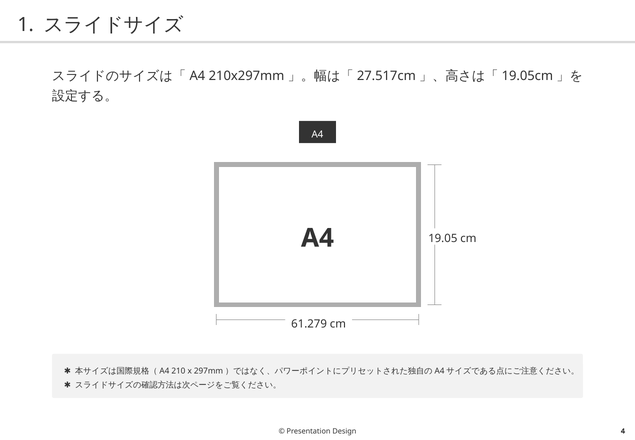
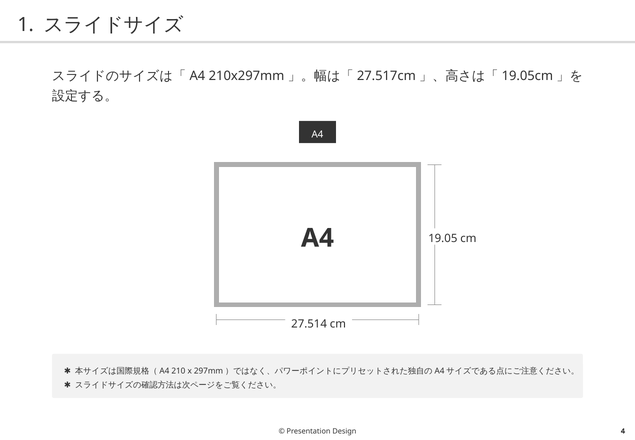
61.279: 61.279 -> 27.514
